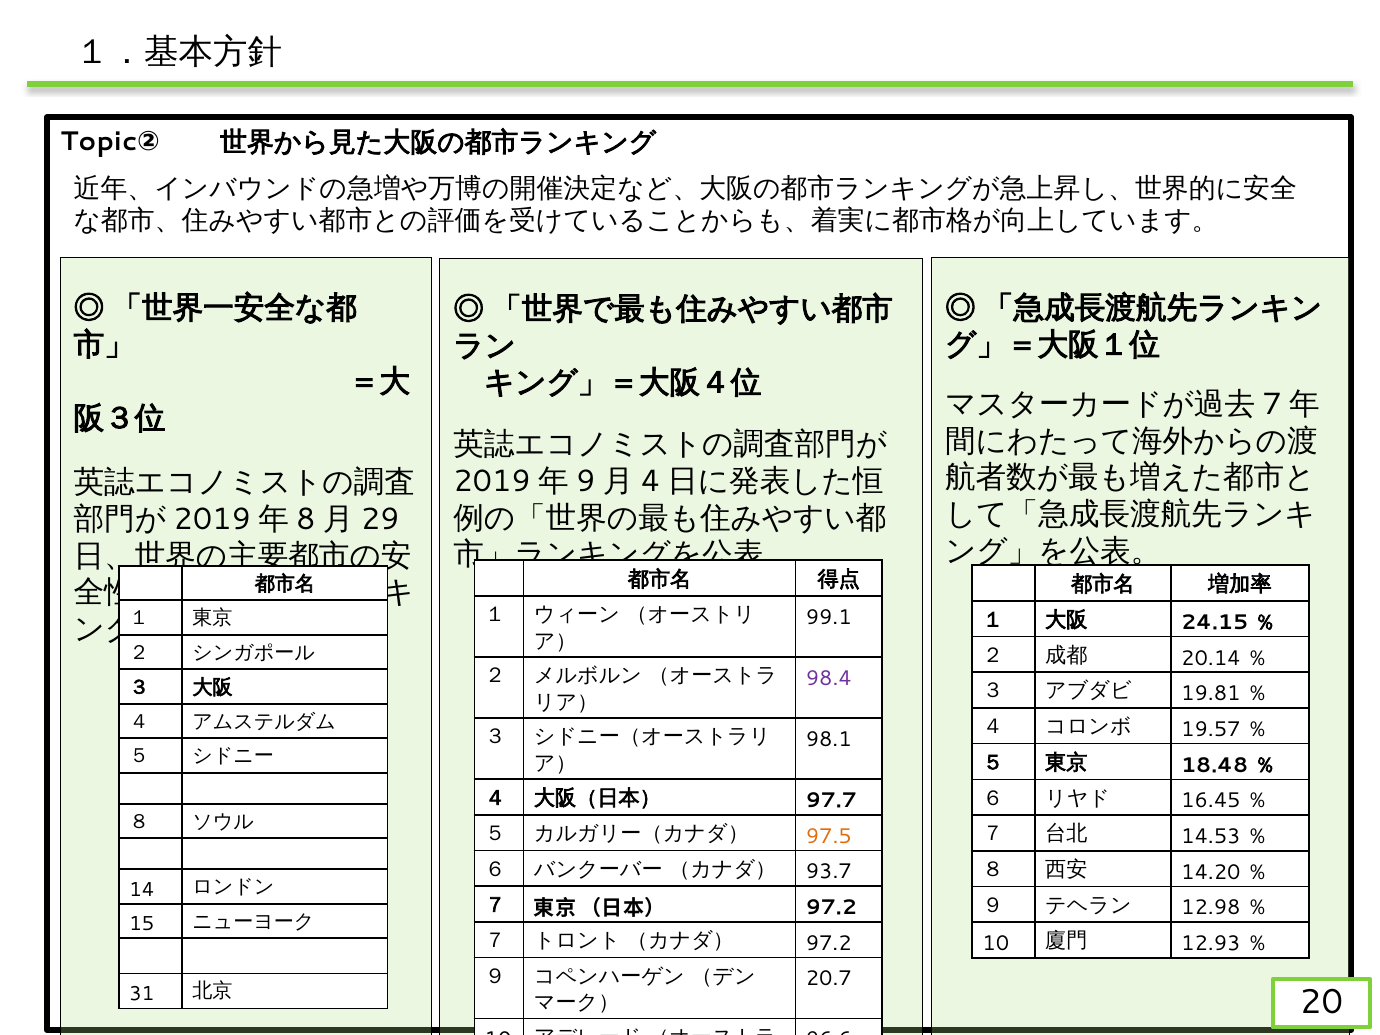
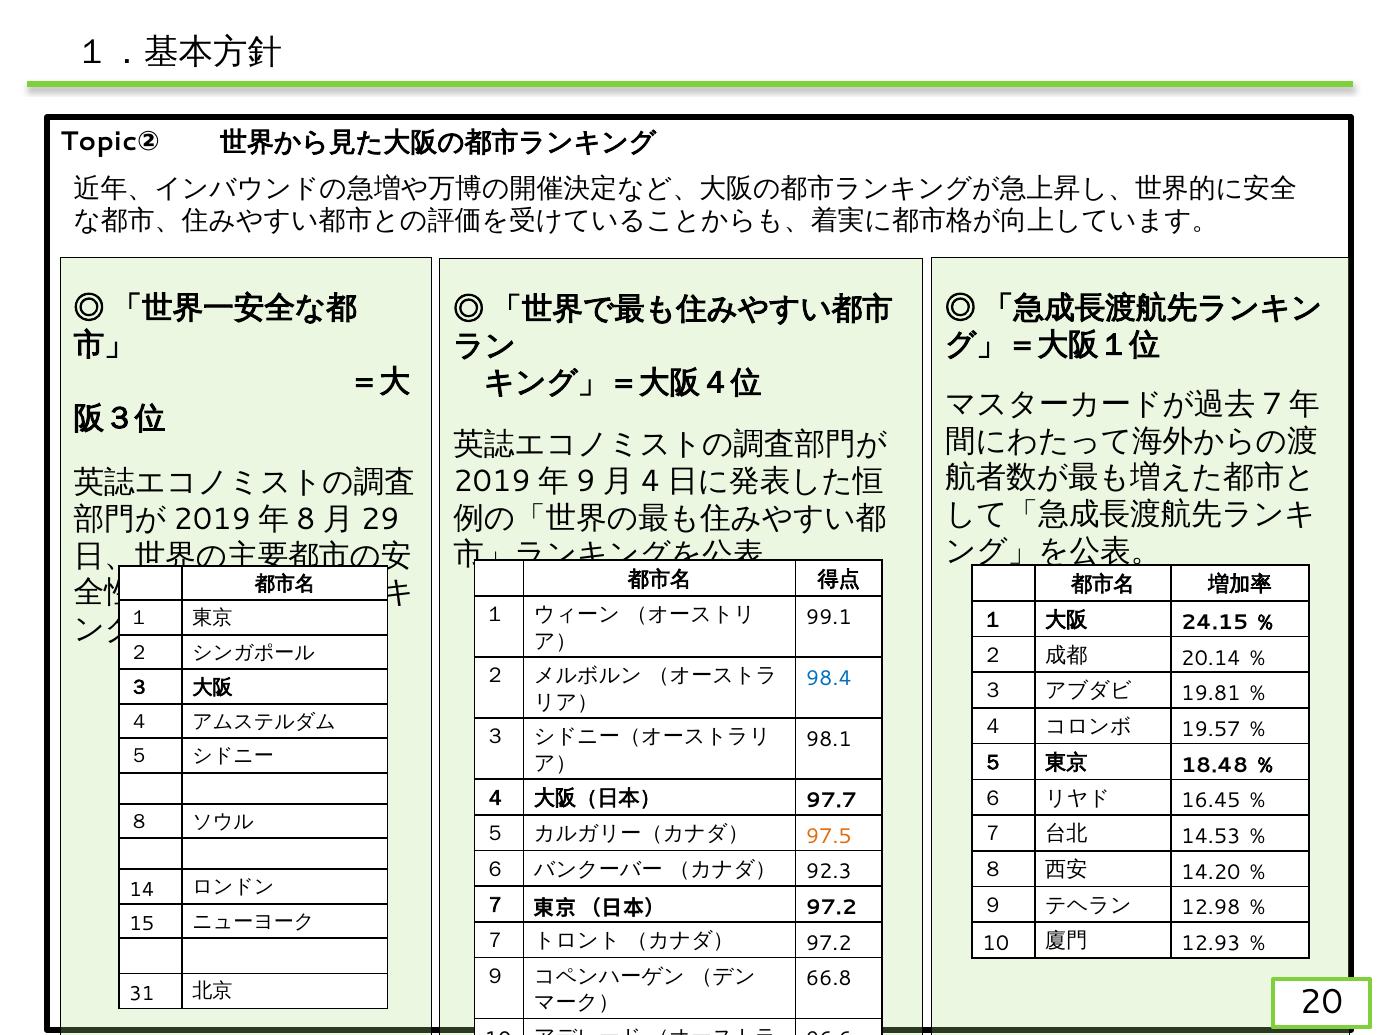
98.4 colour: purple -> blue
93.7: 93.7 -> 92.3
20.7: 20.7 -> 66.8
